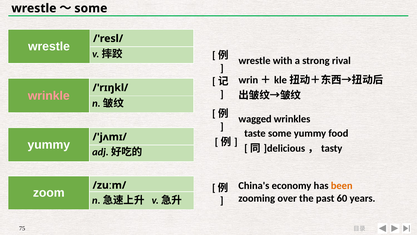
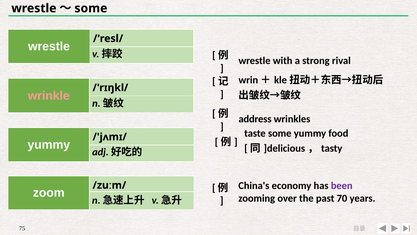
wagged: wagged -> address
been colour: orange -> purple
60: 60 -> 70
